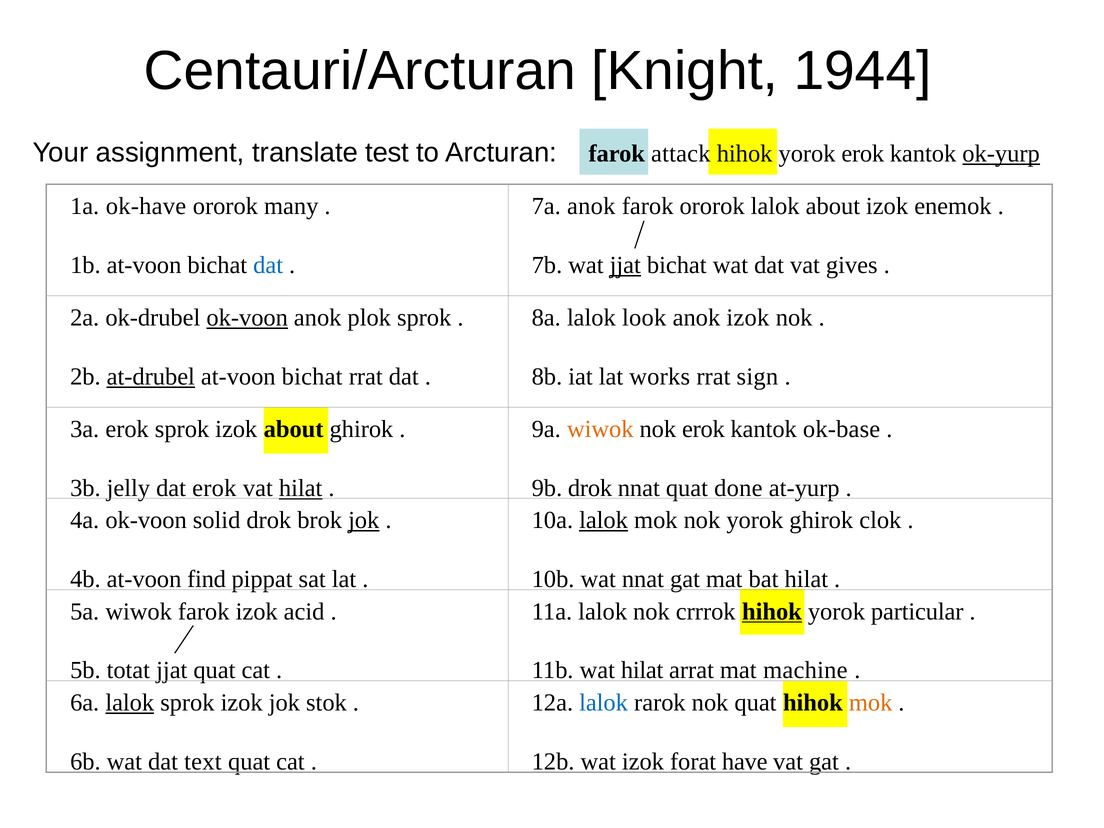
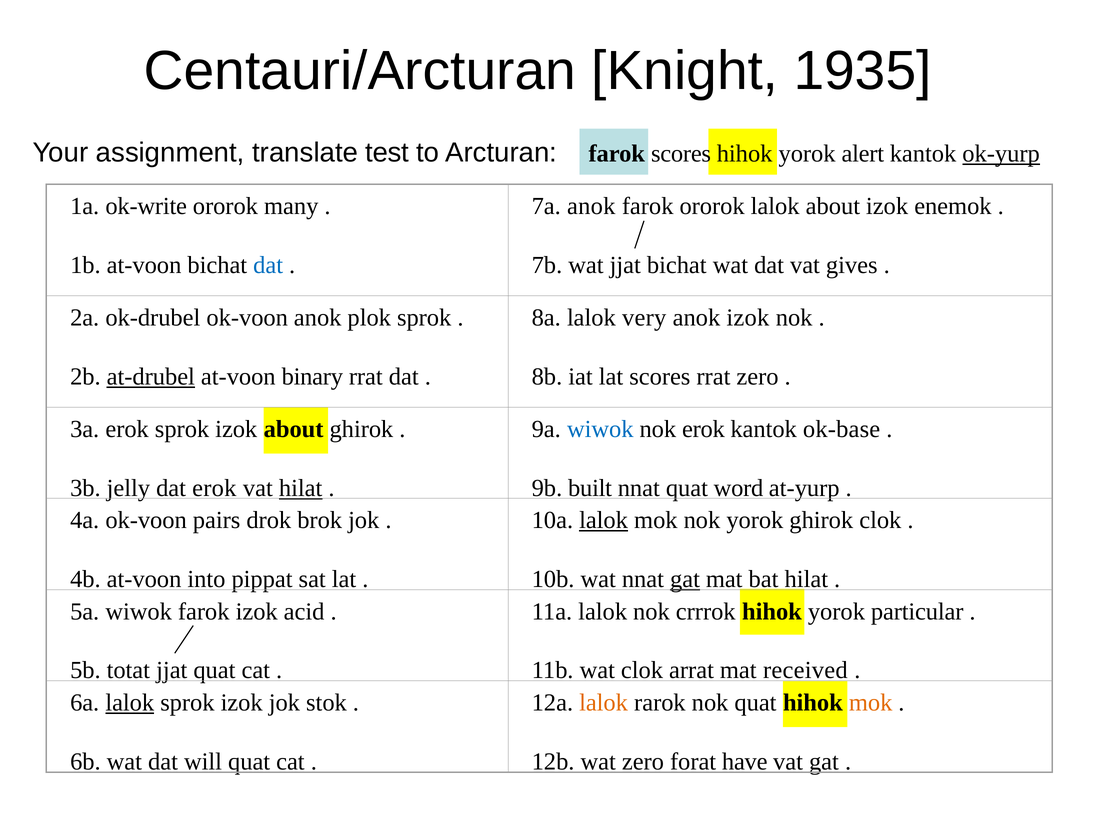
1944: 1944 -> 1935
farok attack: attack -> scores
yorok erok: erok -> alert
ok-have: ok-have -> ok-write
jjat at (625, 265) underline: present -> none
ok-voon at (247, 318) underline: present -> none
look: look -> very
bichat at (312, 377): bichat -> binary
lat works: works -> scores
rrat sign: sign -> zero
wiwok at (600, 429) colour: orange -> blue
9b drok: drok -> built
done: done -> word
solid: solid -> pairs
jok at (364, 520) underline: present -> none
find: find -> into
gat at (685, 579) underline: none -> present
hihok at (772, 611) underline: present -> none
wat hilat: hilat -> clok
machine: machine -> received
lalok at (604, 703) colour: blue -> orange
text: text -> will
wat izok: izok -> zero
